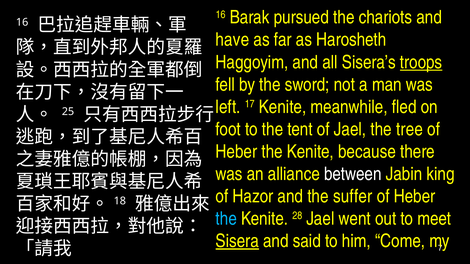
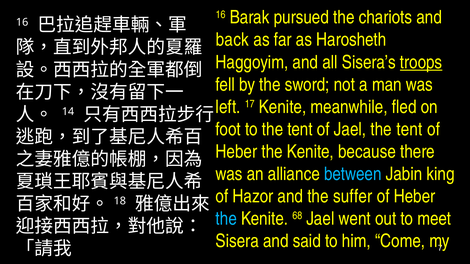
have: have -> back
25: 25 -> 14
Jael the tree: tree -> tent
between colour: white -> light blue
28: 28 -> 68
Sisera underline: present -> none
